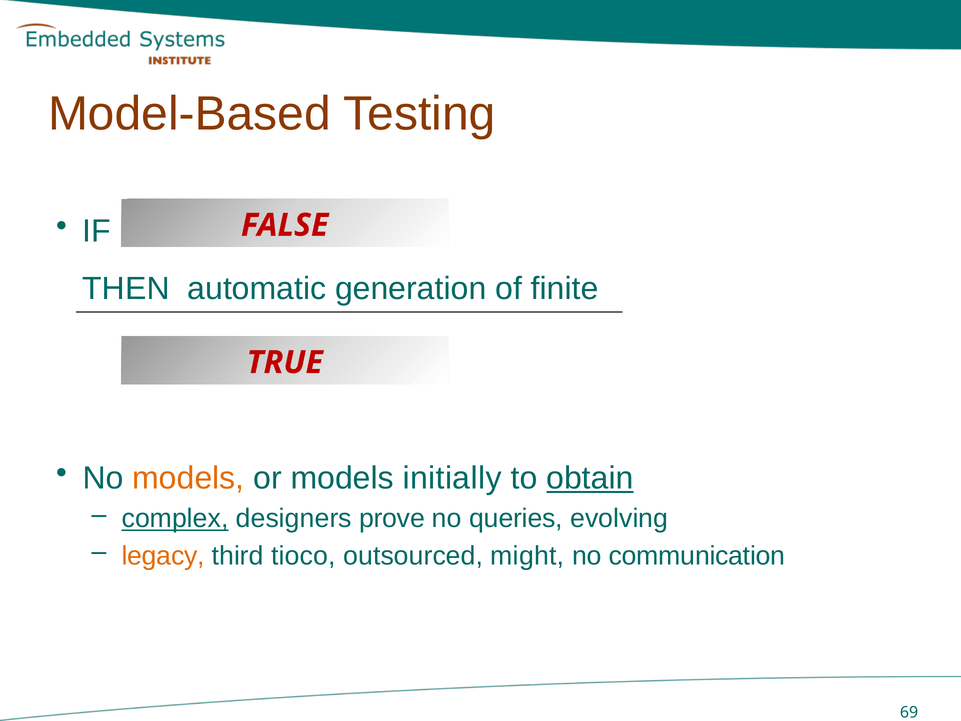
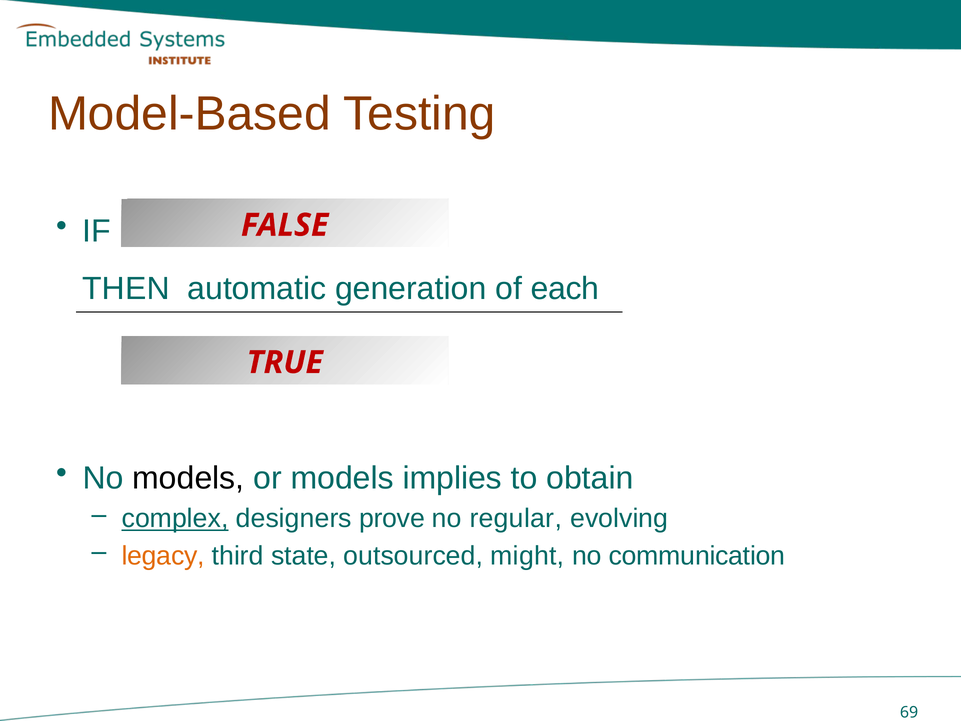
finite: finite -> each
models at (188, 478) colour: orange -> black
initially: initially -> implies
obtain underline: present -> none
queries: queries -> regular
tioco: tioco -> state
